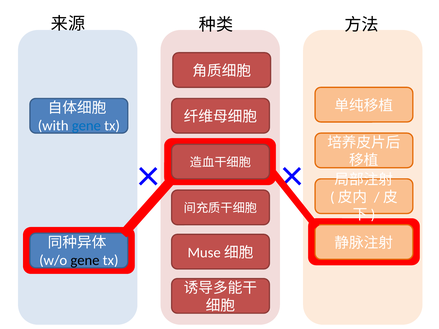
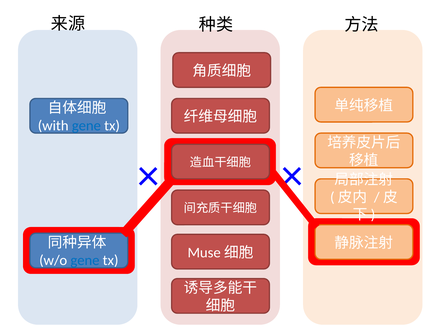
gene at (85, 260) colour: black -> blue
